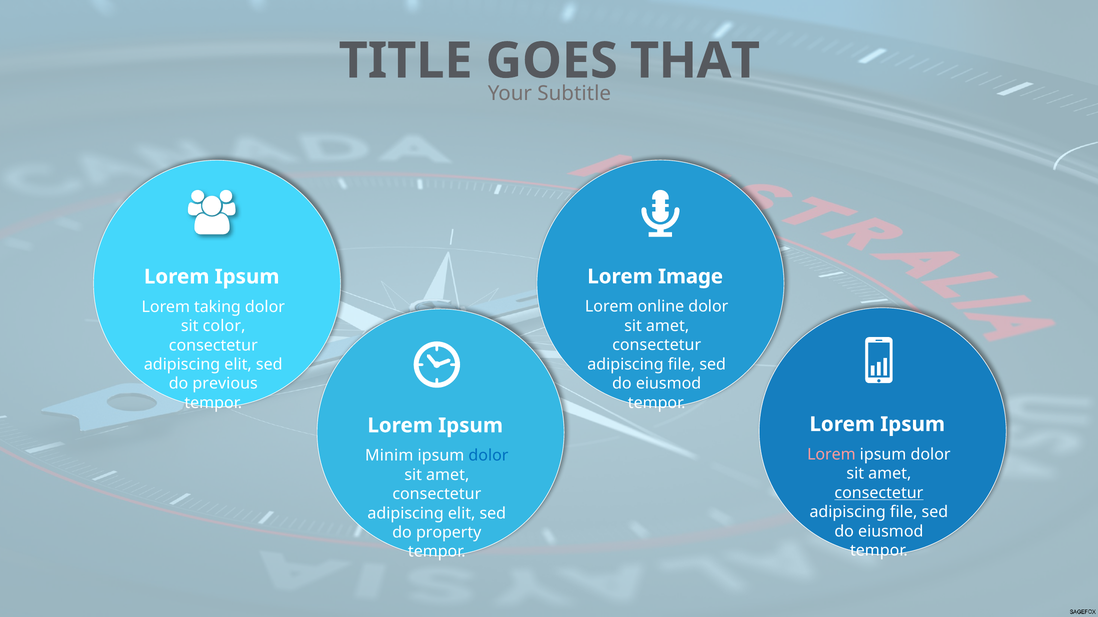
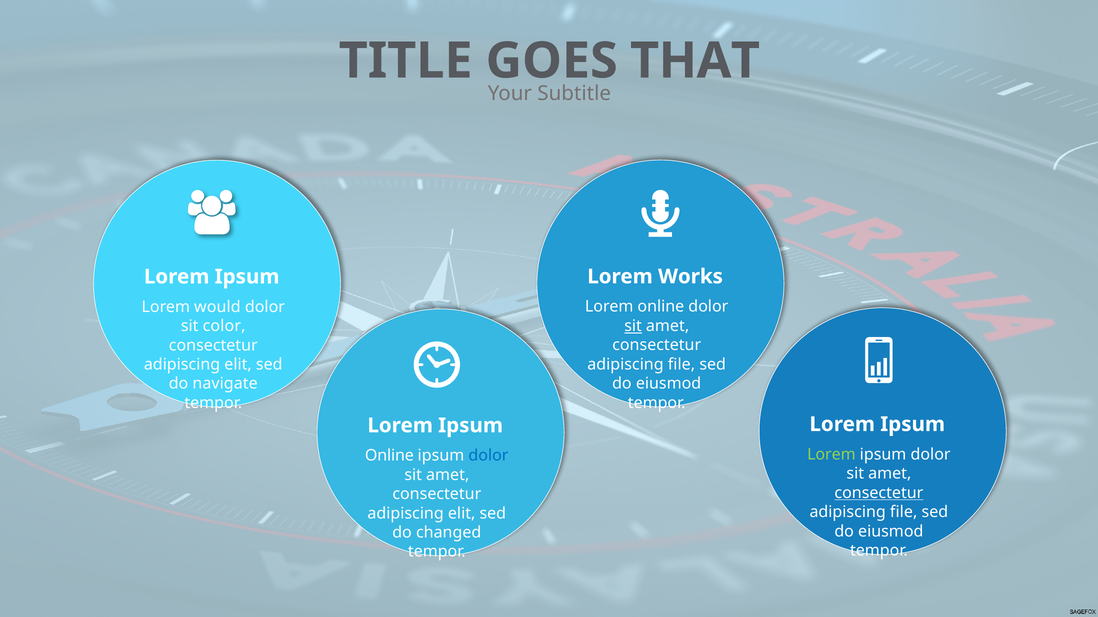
Image: Image -> Works
taking: taking -> would
sit at (633, 326) underline: none -> present
previous: previous -> navigate
Lorem at (831, 455) colour: pink -> light green
Minim at (389, 456): Minim -> Online
property: property -> changed
